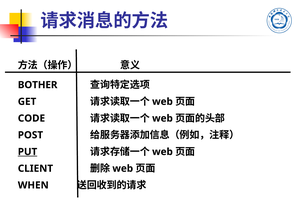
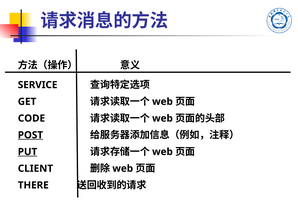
BOTHER: BOTHER -> SERVICE
POST underline: none -> present
WHEN: WHEN -> THERE
